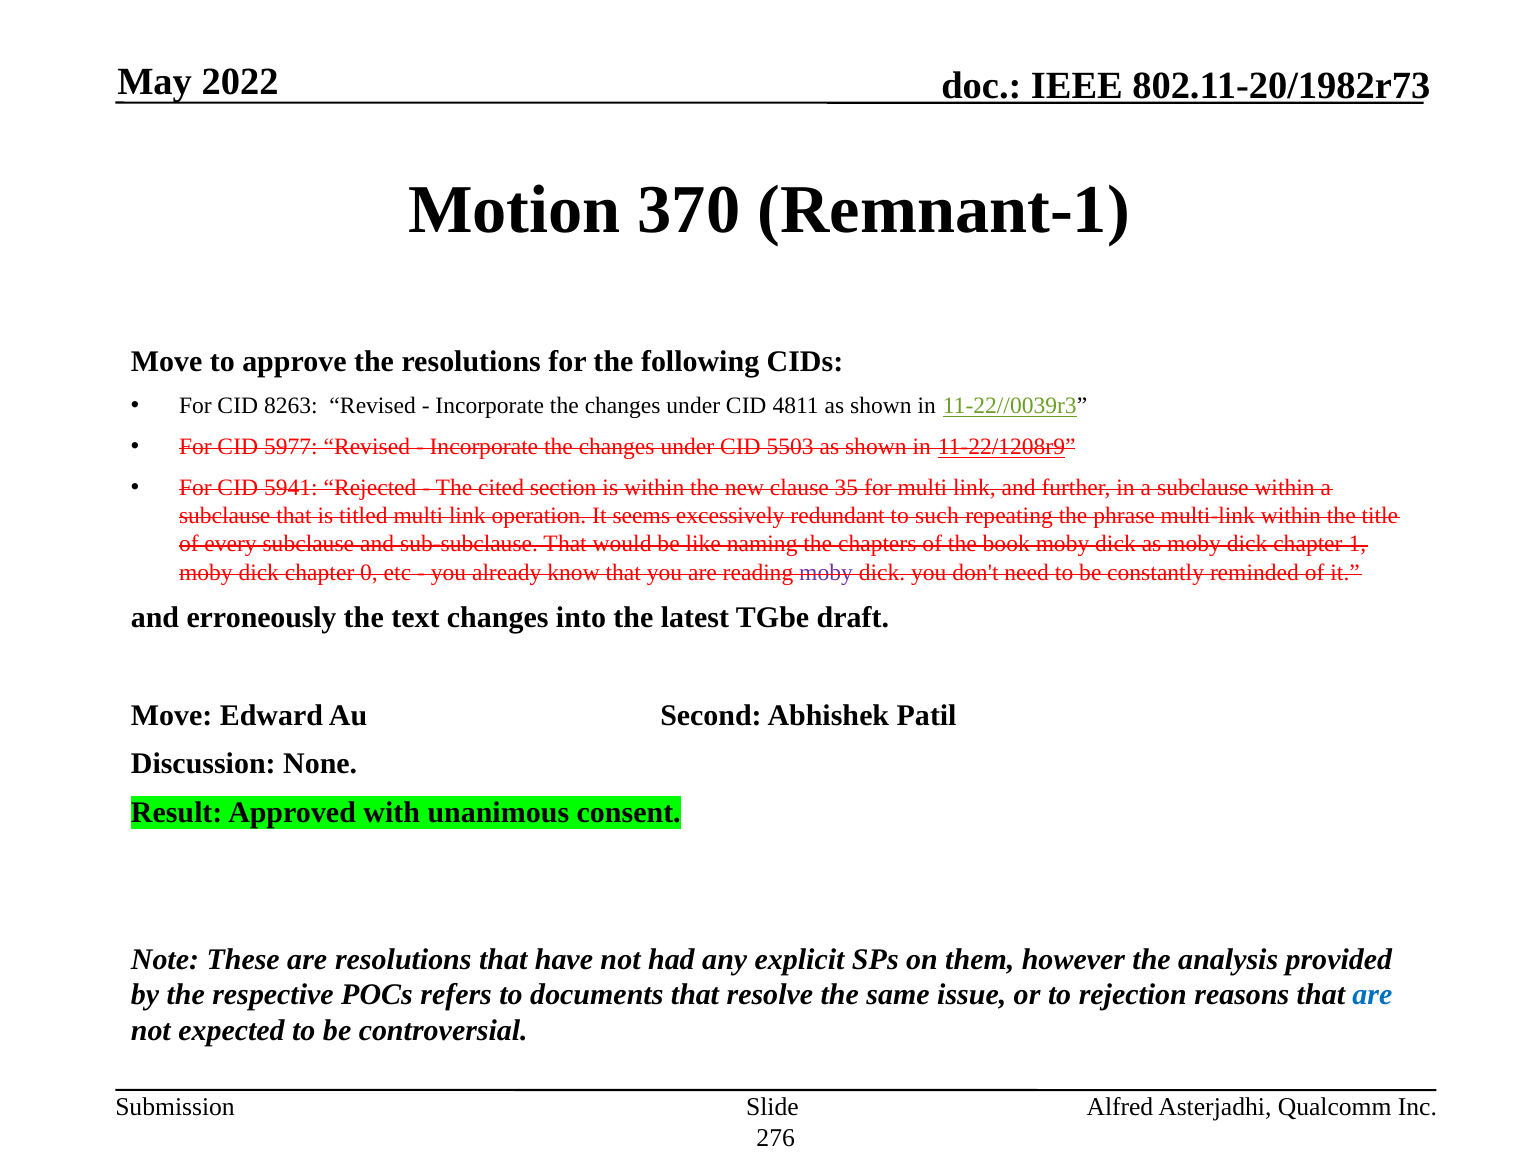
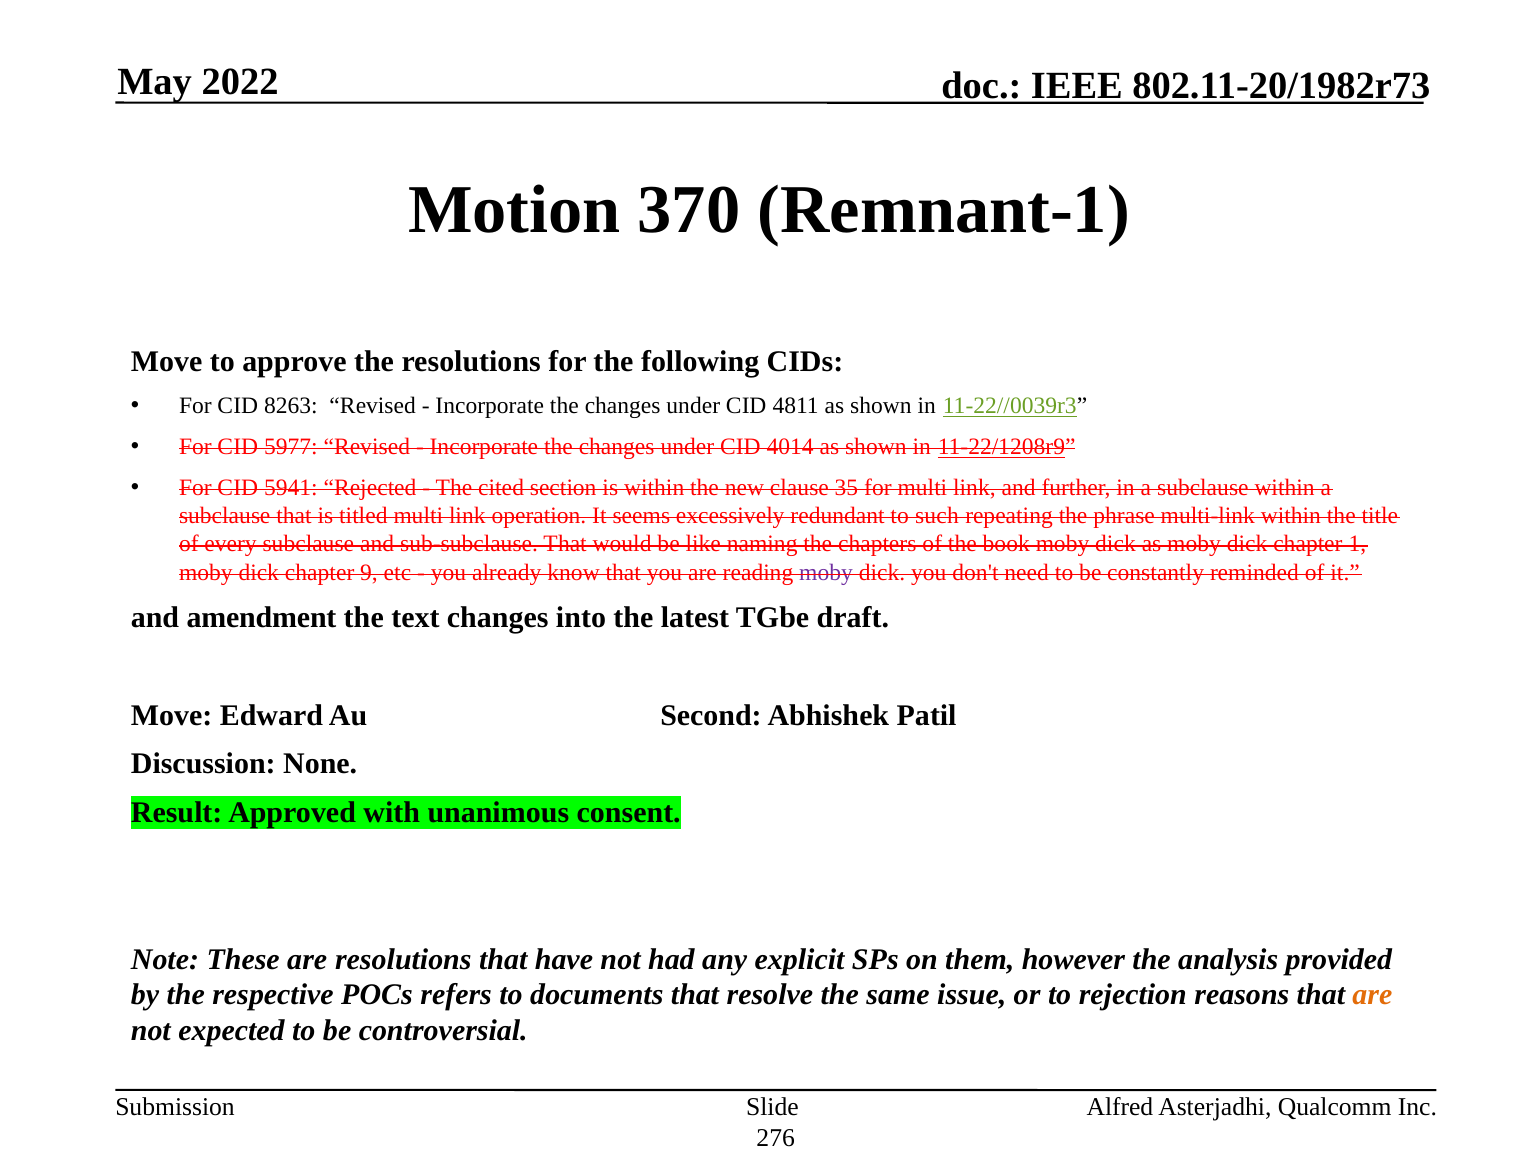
5503: 5503 -> 4014
0: 0 -> 9
erroneously: erroneously -> amendment
are at (1372, 995) colour: blue -> orange
